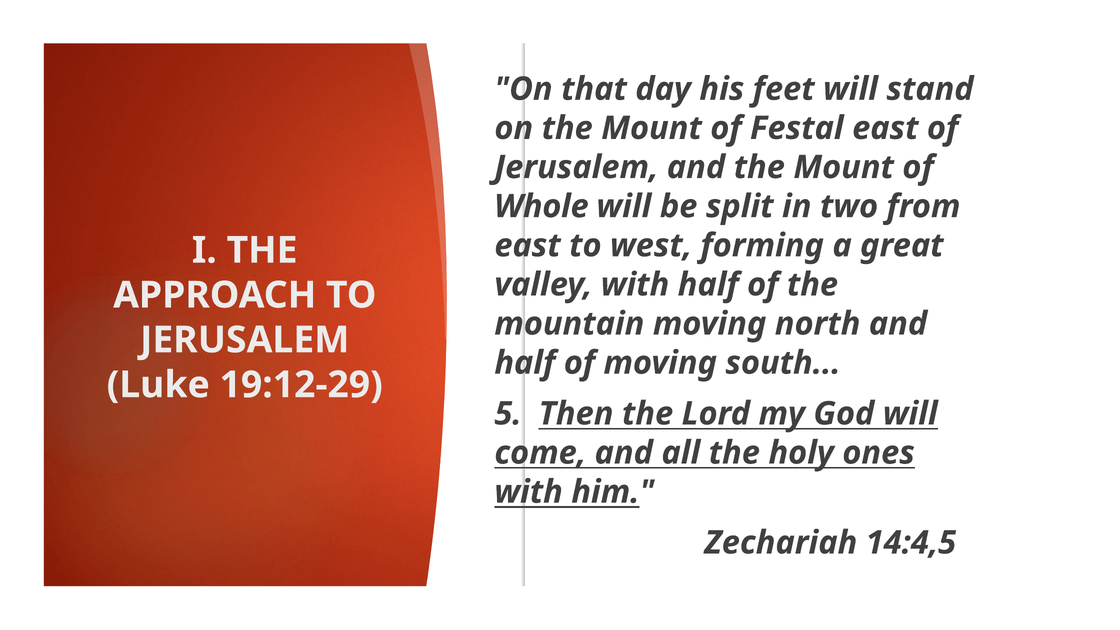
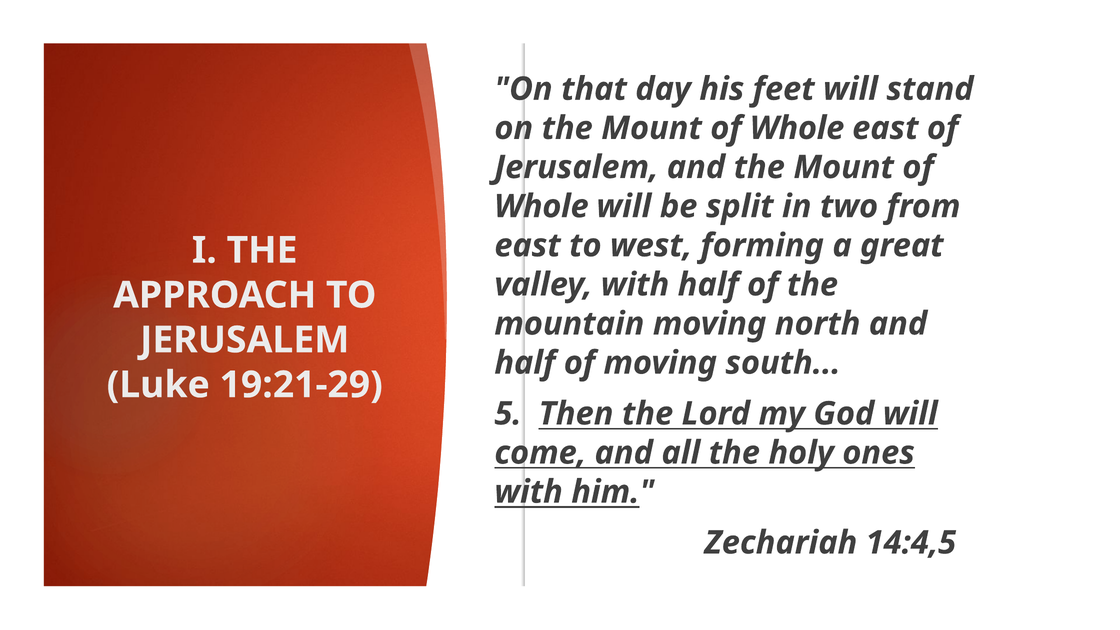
Festal at (797, 128): Festal -> Whole
19:12-29: 19:12-29 -> 19:21-29
